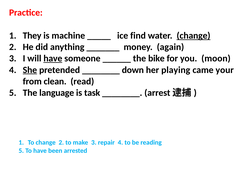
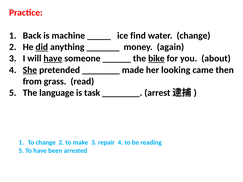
They: They -> Back
change at (194, 36) underline: present -> none
did underline: none -> present
bike underline: none -> present
moon: moon -> about
down: down -> made
playing: playing -> looking
your: your -> then
clean: clean -> grass
